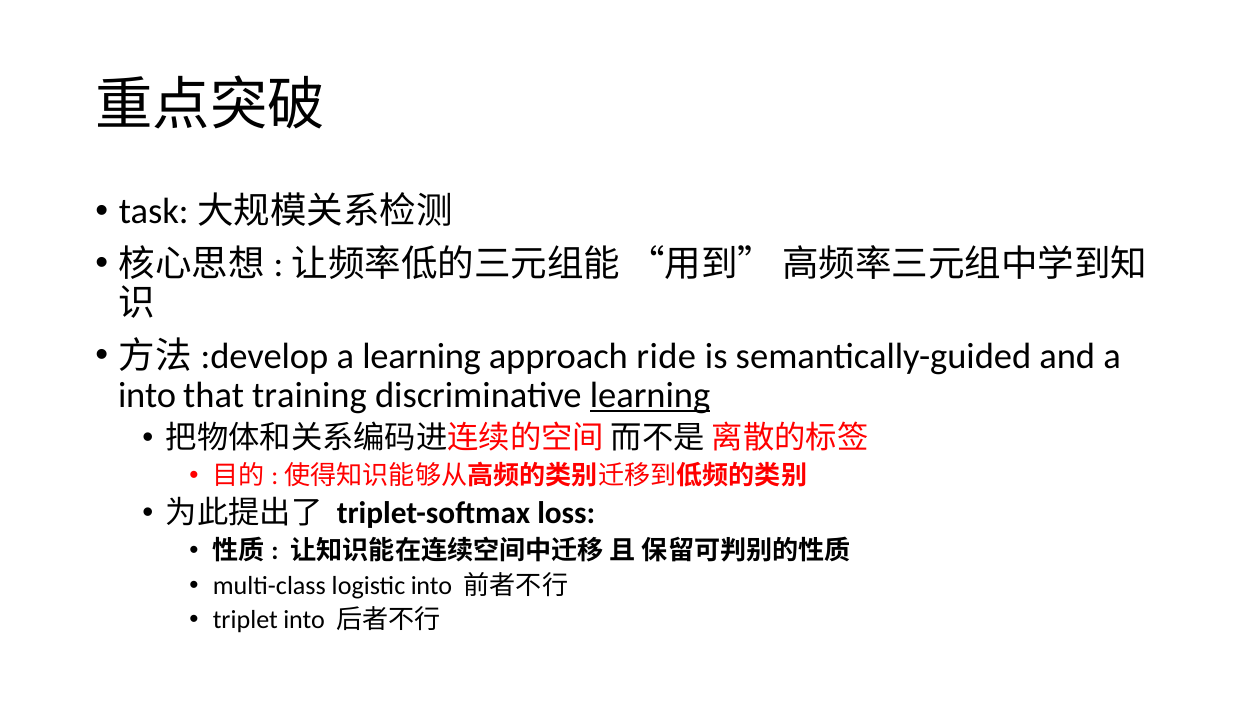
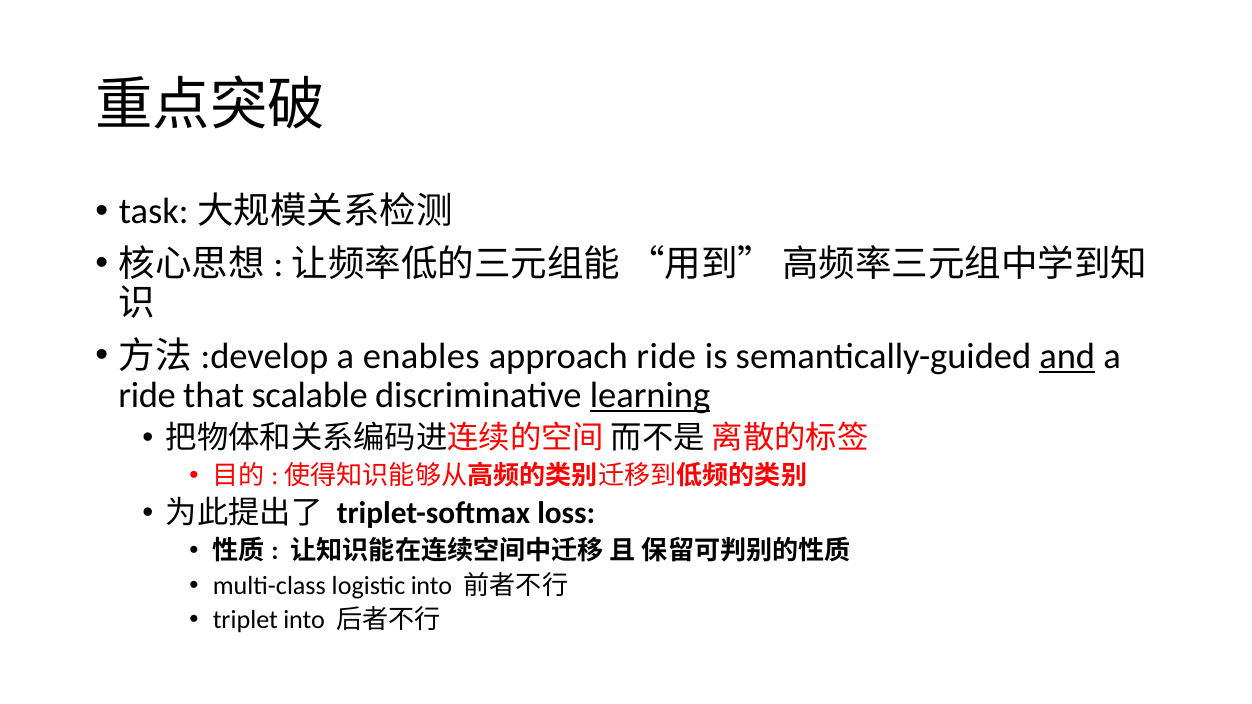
a learning: learning -> enables
and underline: none -> present
into at (147, 396): into -> ride
training: training -> scalable
